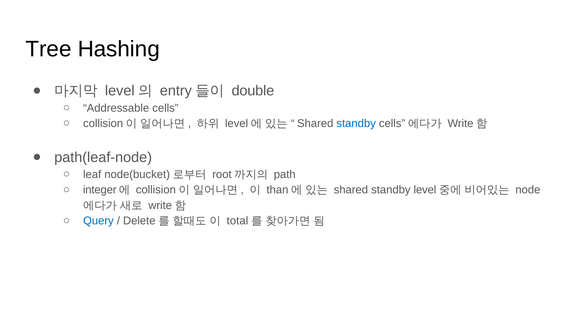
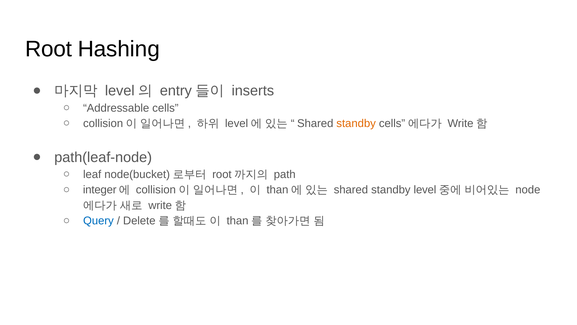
Tree at (48, 49): Tree -> Root
double: double -> inserts
standby at (356, 123) colour: blue -> orange
total at (237, 221): total -> than
